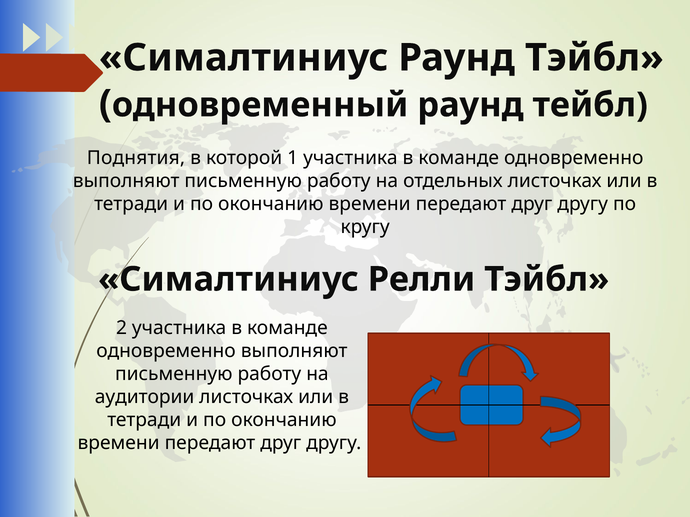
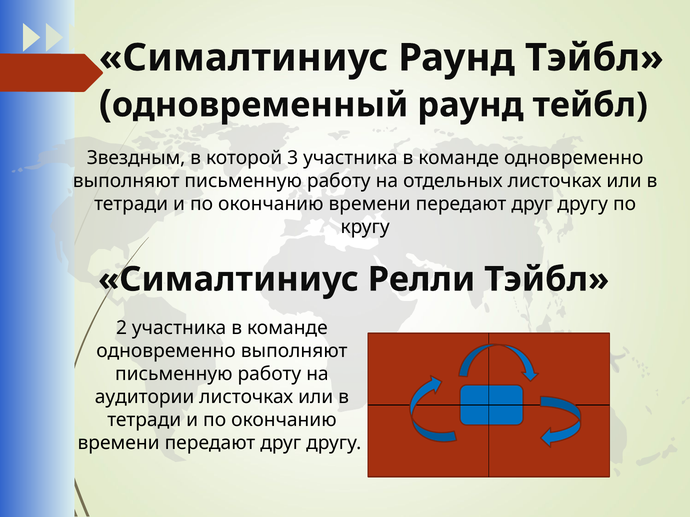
Поднятия: Поднятия -> Звездным
1: 1 -> 3
